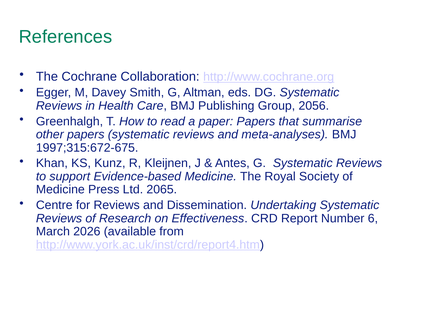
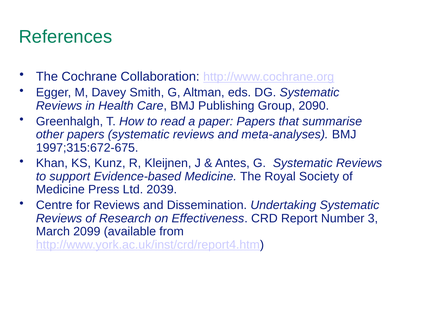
2056: 2056 -> 2090
2065: 2065 -> 2039
6: 6 -> 3
2026: 2026 -> 2099
